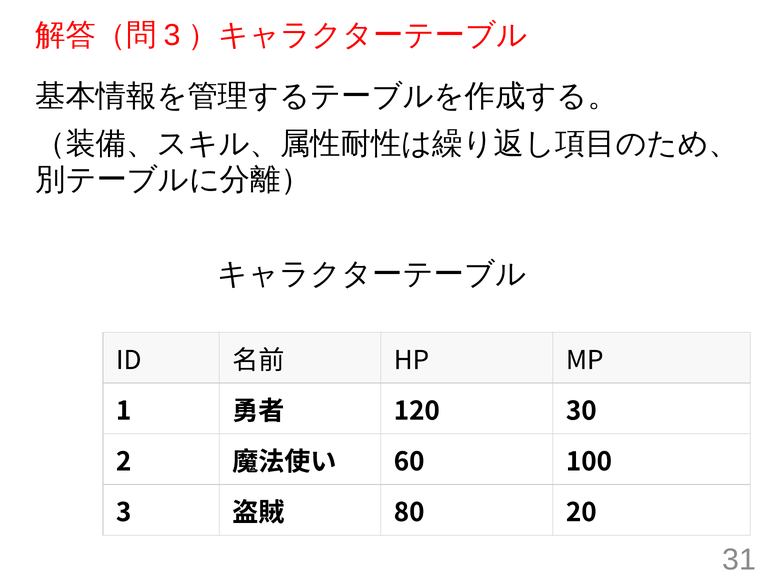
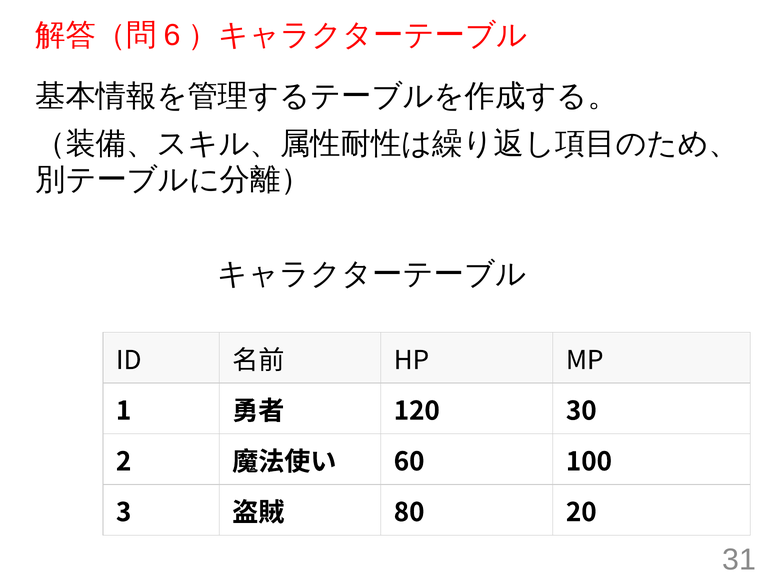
3 at (172, 35): 3 -> 6
